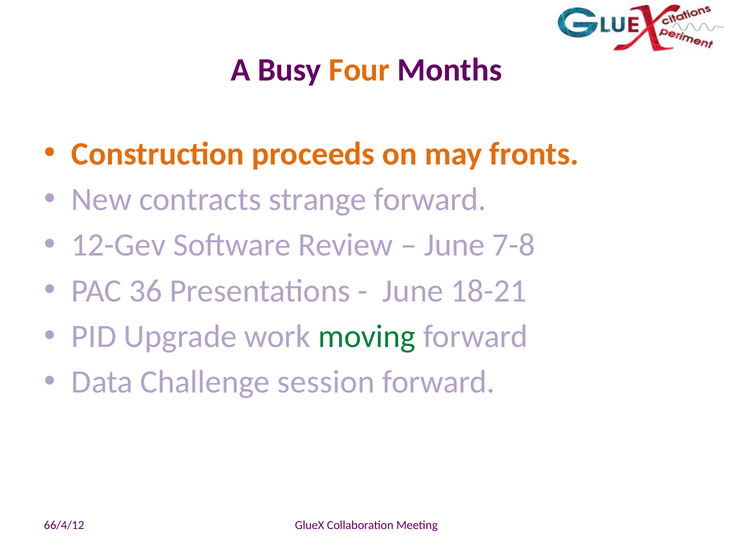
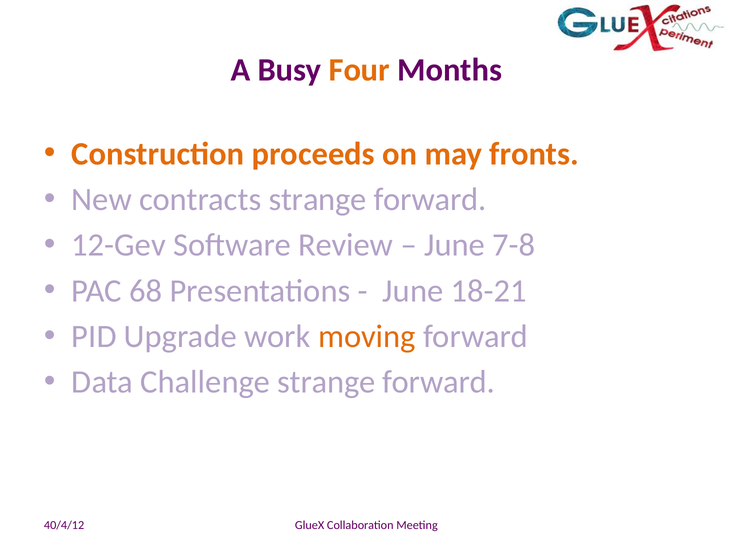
36: 36 -> 68
moving colour: green -> orange
Challenge session: session -> strange
66/4/12: 66/4/12 -> 40/4/12
